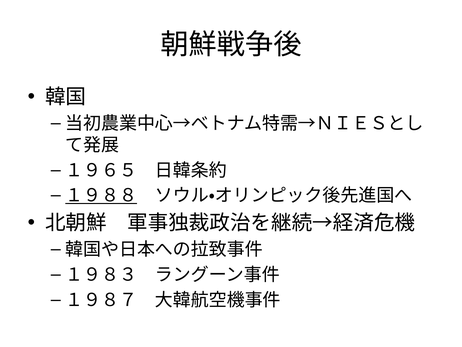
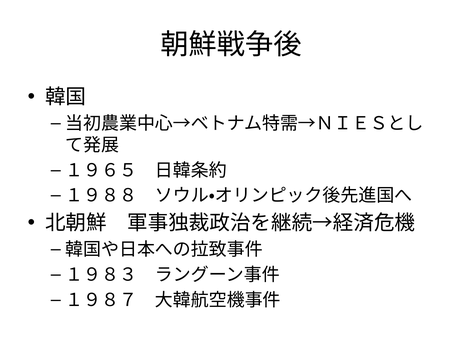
１９８８ underline: present -> none
